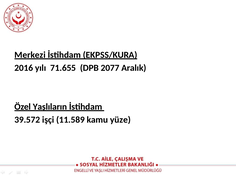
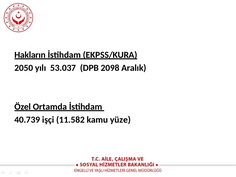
Merkezi: Merkezi -> Hakların
2016: 2016 -> 2050
71.655: 71.655 -> 53.037
2077: 2077 -> 2098
Yaşlıların: Yaşlıların -> Ortamda
39.572: 39.572 -> 40.739
11.589: 11.589 -> 11.582
